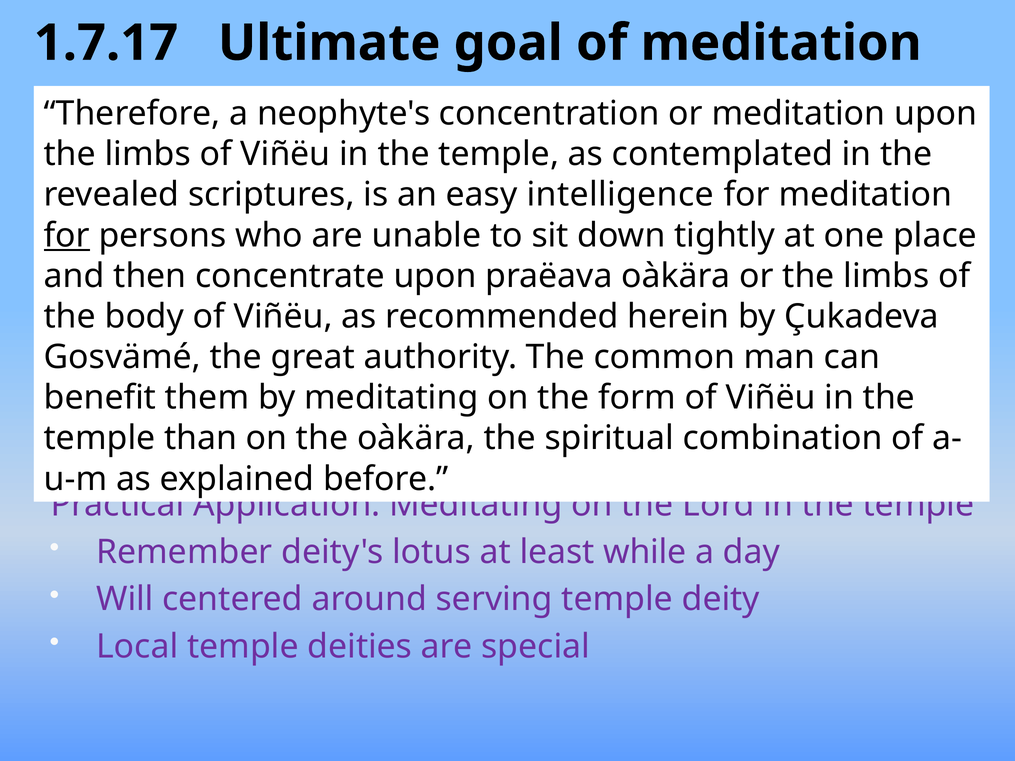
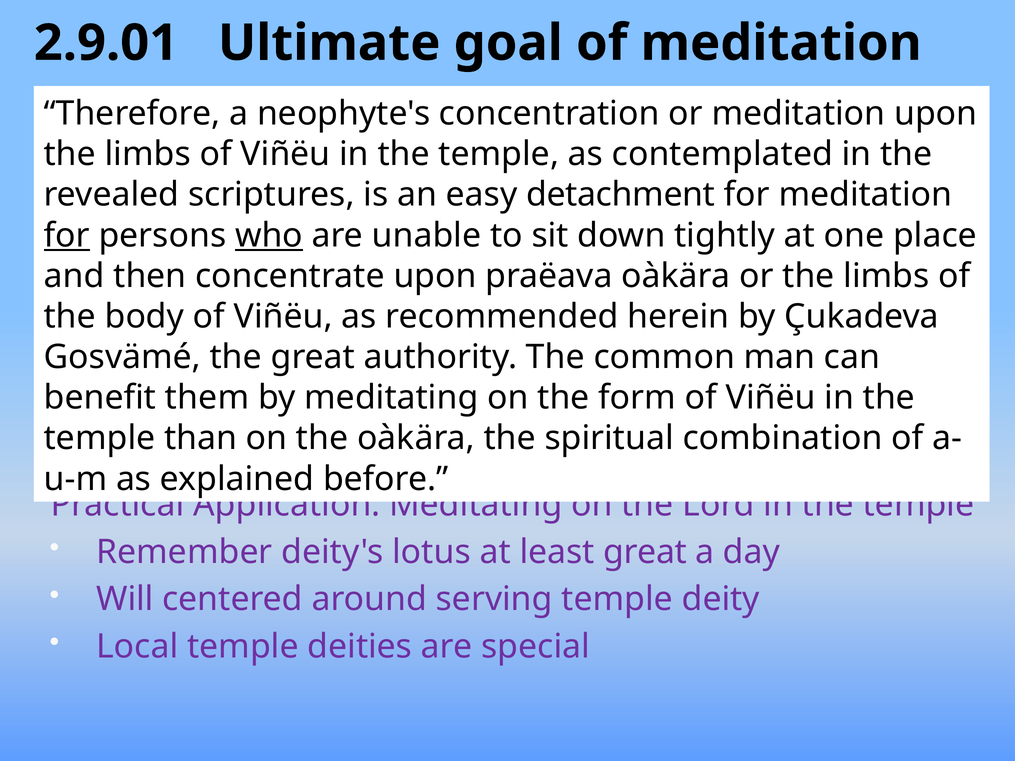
1.7.17: 1.7.17 -> 2.9.01
intelligence: intelligence -> detachment
who underline: none -> present
least while: while -> great
